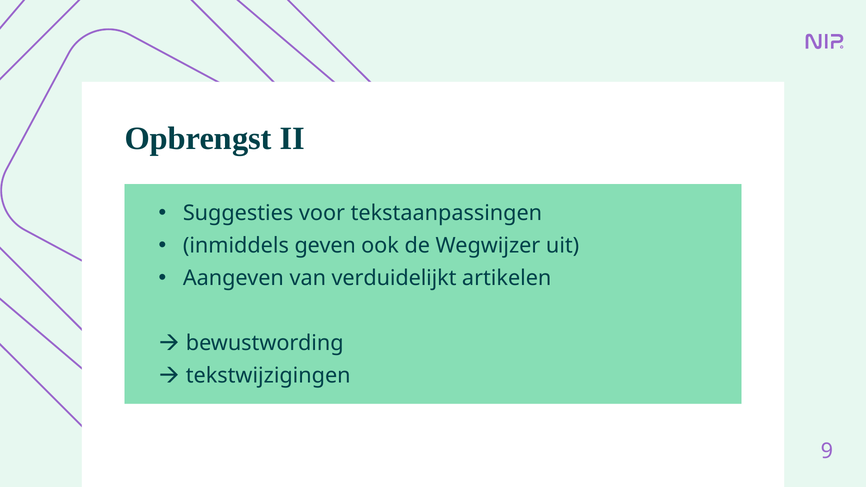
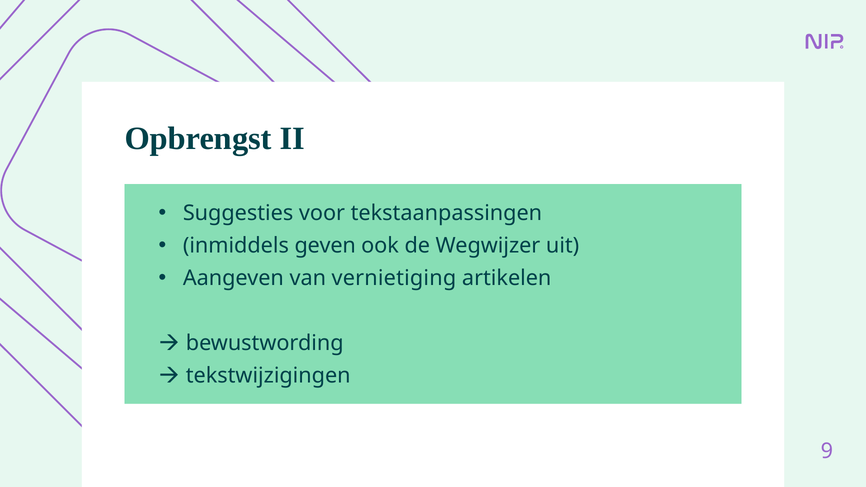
verduidelijkt: verduidelijkt -> vernietiging
